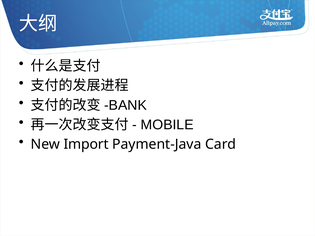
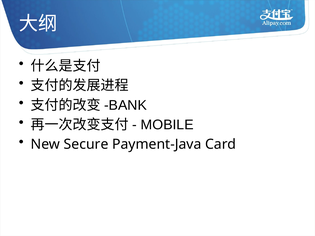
Import: Import -> Secure
